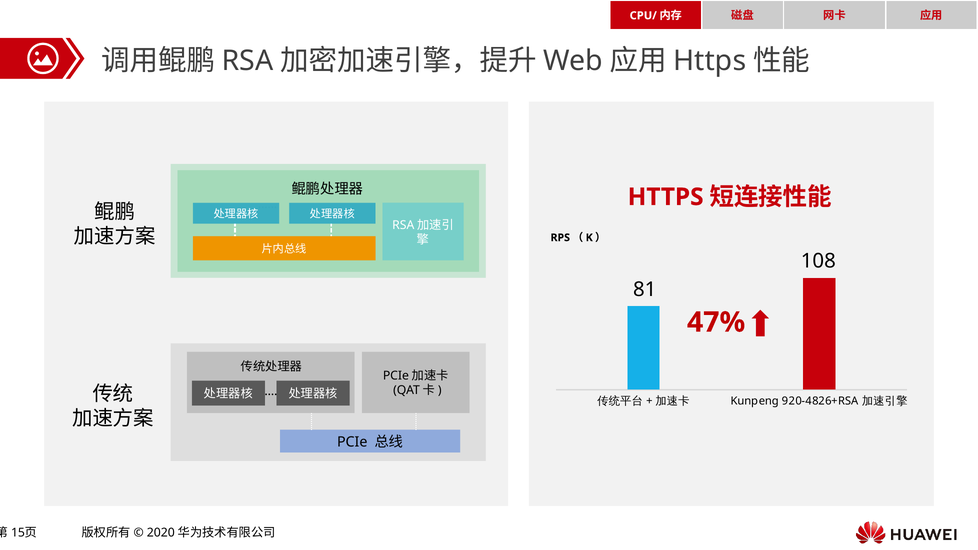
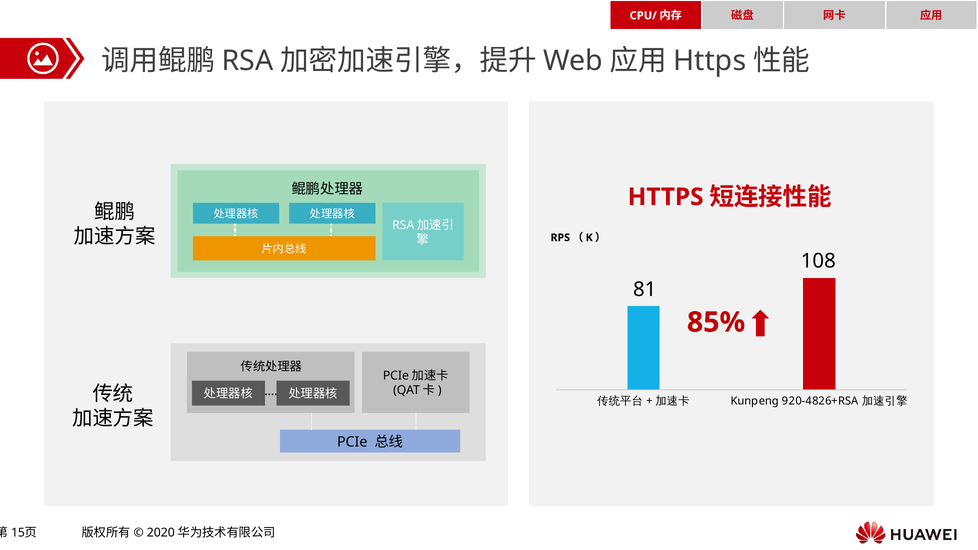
47%: 47% -> 85%
